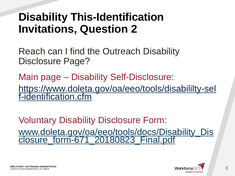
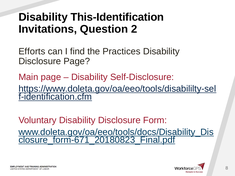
Reach: Reach -> Efforts
Outreach: Outreach -> Practices
